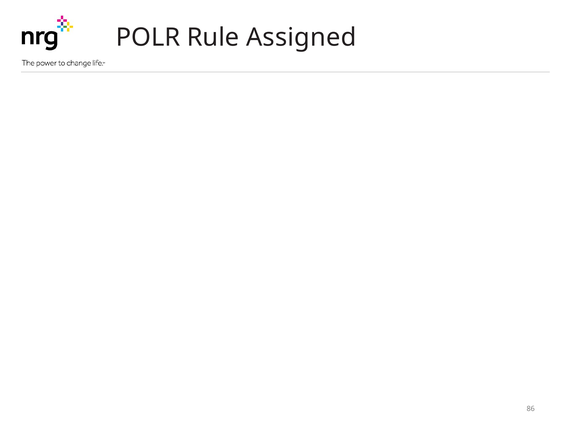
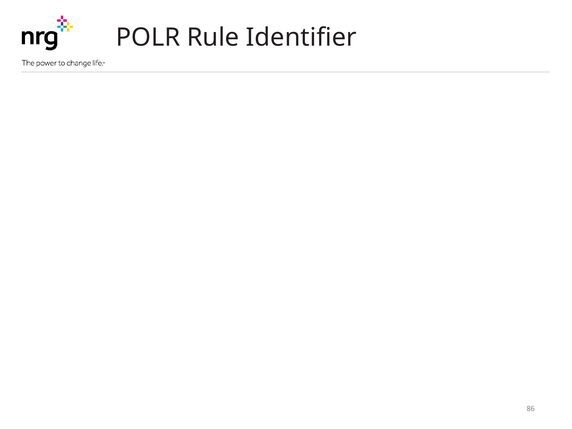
Assigned: Assigned -> Identifier
